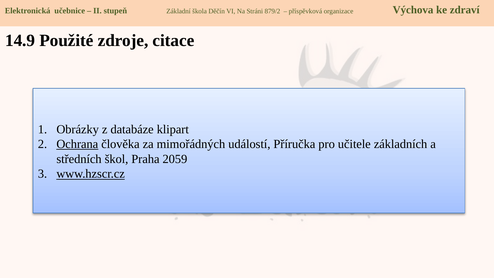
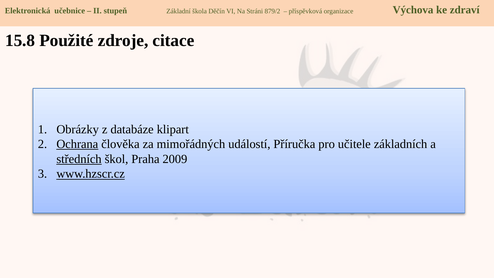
14.9: 14.9 -> 15.8
středních underline: none -> present
2059: 2059 -> 2009
